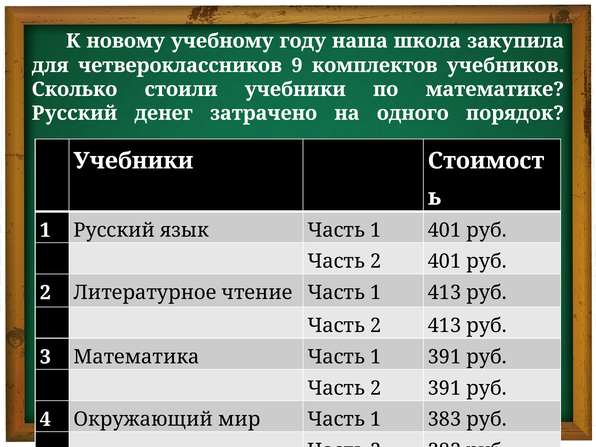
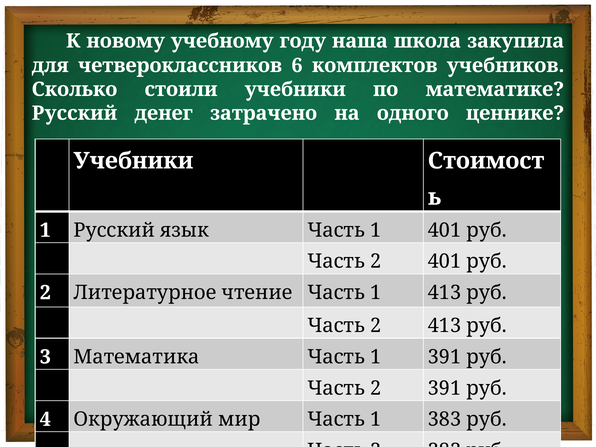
9: 9 -> 6
порядок: порядок -> ценнике
